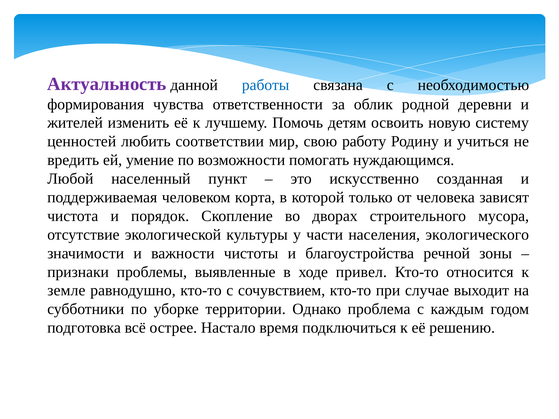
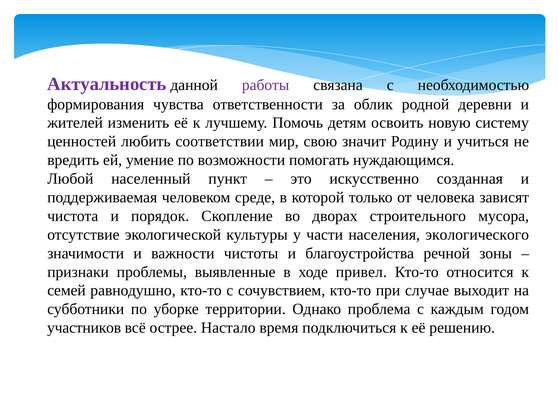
работы colour: blue -> purple
работу: работу -> значит
корта: корта -> среде
земле: земле -> семей
подготовка: подготовка -> участников
